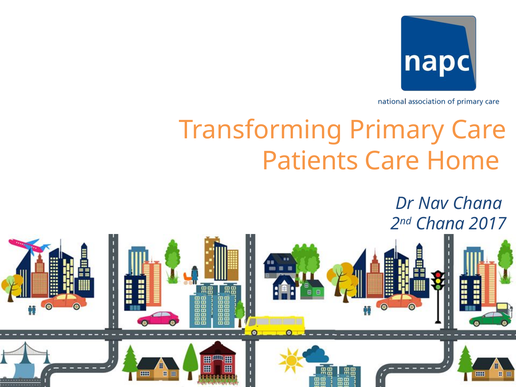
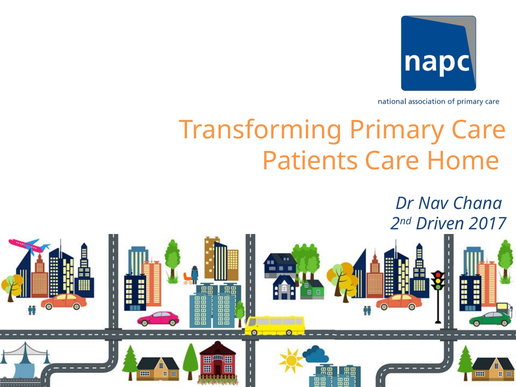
2nd Chana: Chana -> Driven
